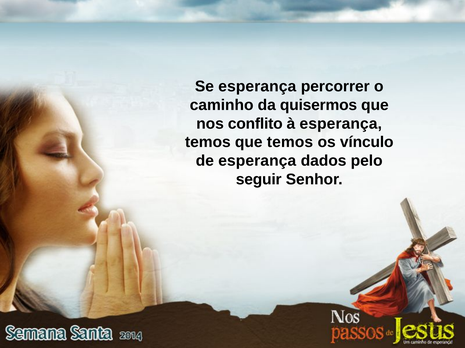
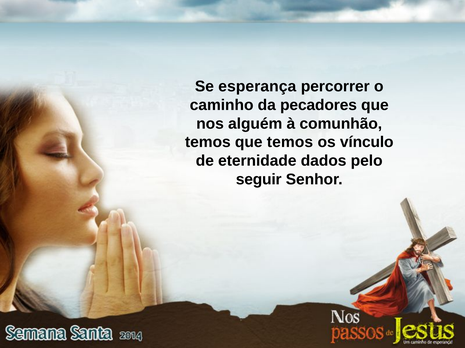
quisermos: quisermos -> pecadores
conflito: conflito -> alguém
à esperança: esperança -> comunhão
de esperança: esperança -> eternidade
